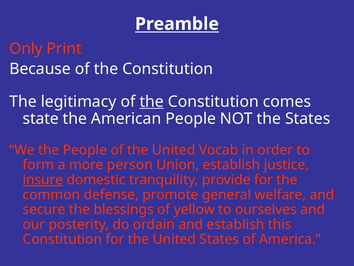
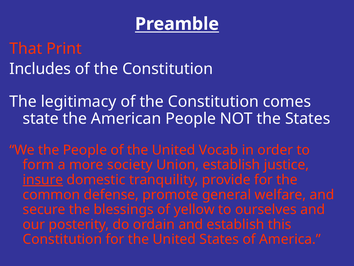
Only: Only -> That
Because: Because -> Includes
the at (152, 101) underline: present -> none
person: person -> society
